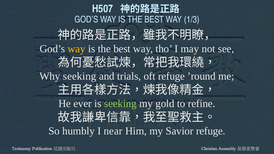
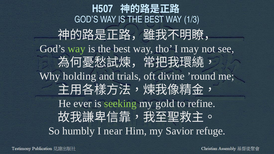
way at (77, 49) colour: yellow -> light green
Why seeking: seeking -> holding
oft refuge: refuge -> divine
